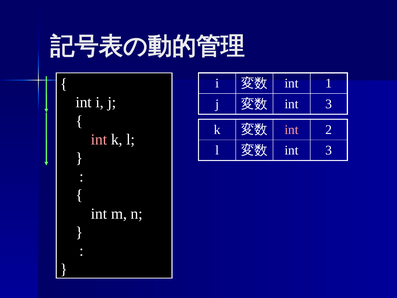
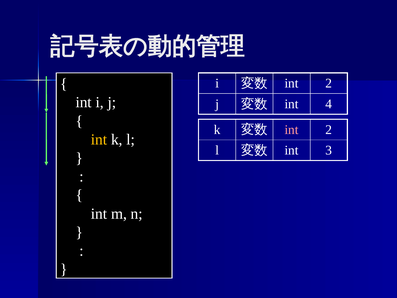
1 at (329, 83): 1 -> 2
3 at (329, 104): 3 -> 4
int at (99, 139) colour: pink -> yellow
